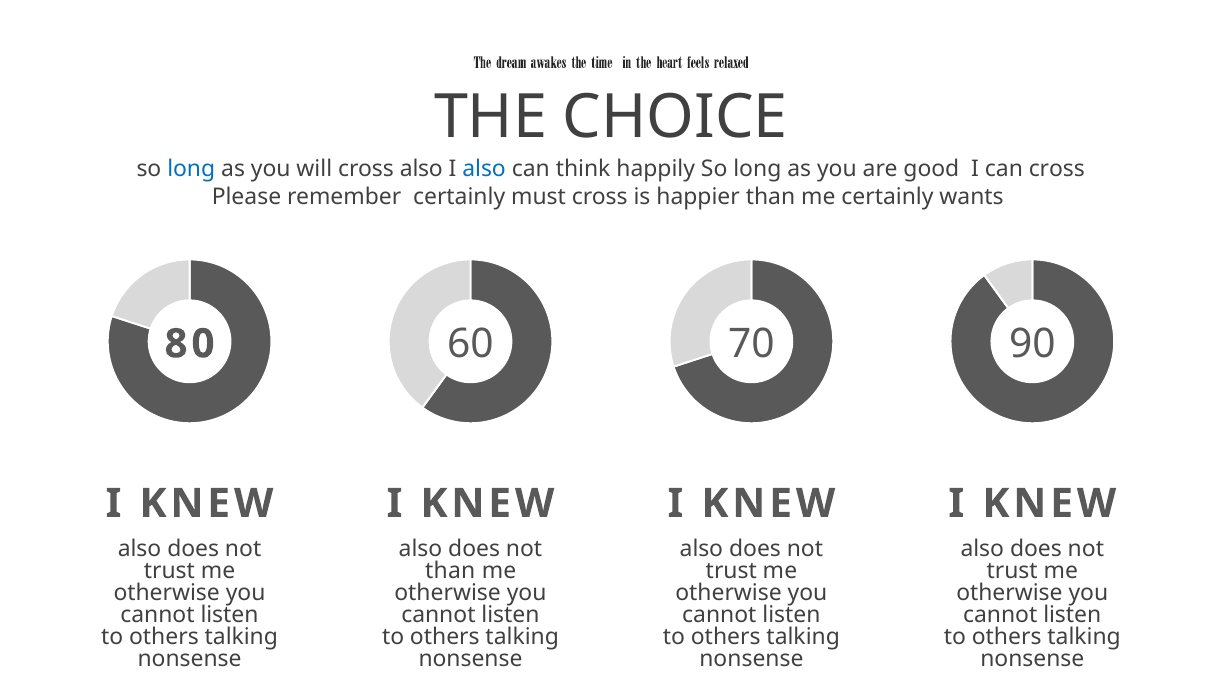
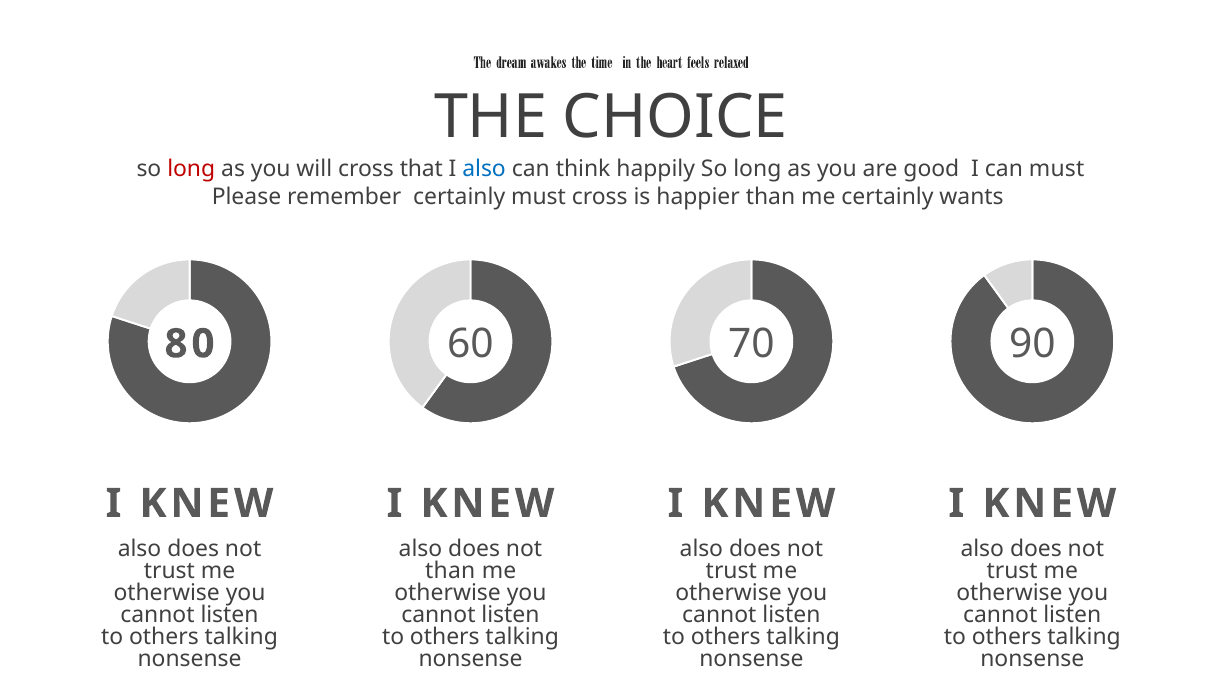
long at (191, 169) colour: blue -> red
cross also: also -> that
can cross: cross -> must
